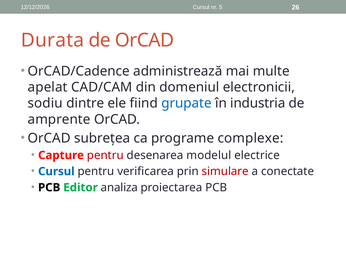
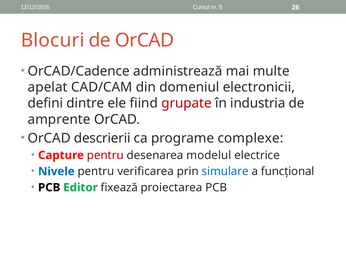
Durata: Durata -> Blocuri
sodiu: sodiu -> defini
grupate colour: blue -> red
subrețea: subrețea -> descrierii
Cursul at (56, 172): Cursul -> Nivele
simulare colour: red -> blue
conectate: conectate -> funcțional
analiza: analiza -> fixează
